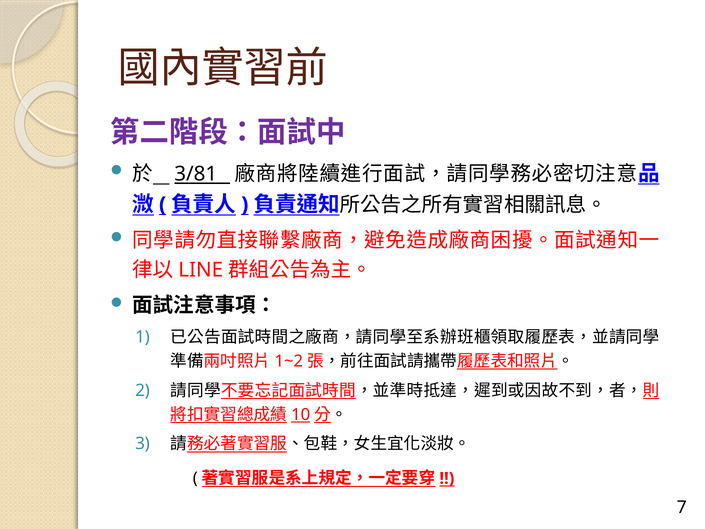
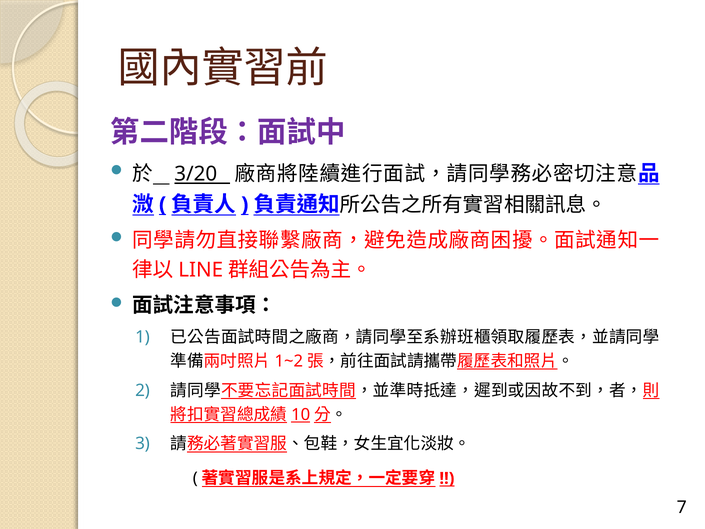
3/81: 3/81 -> 3/20
